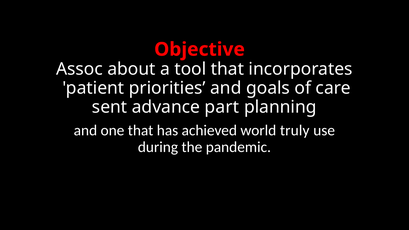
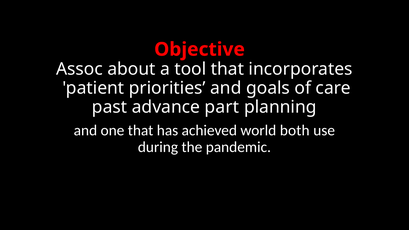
sent: sent -> past
truly: truly -> both
